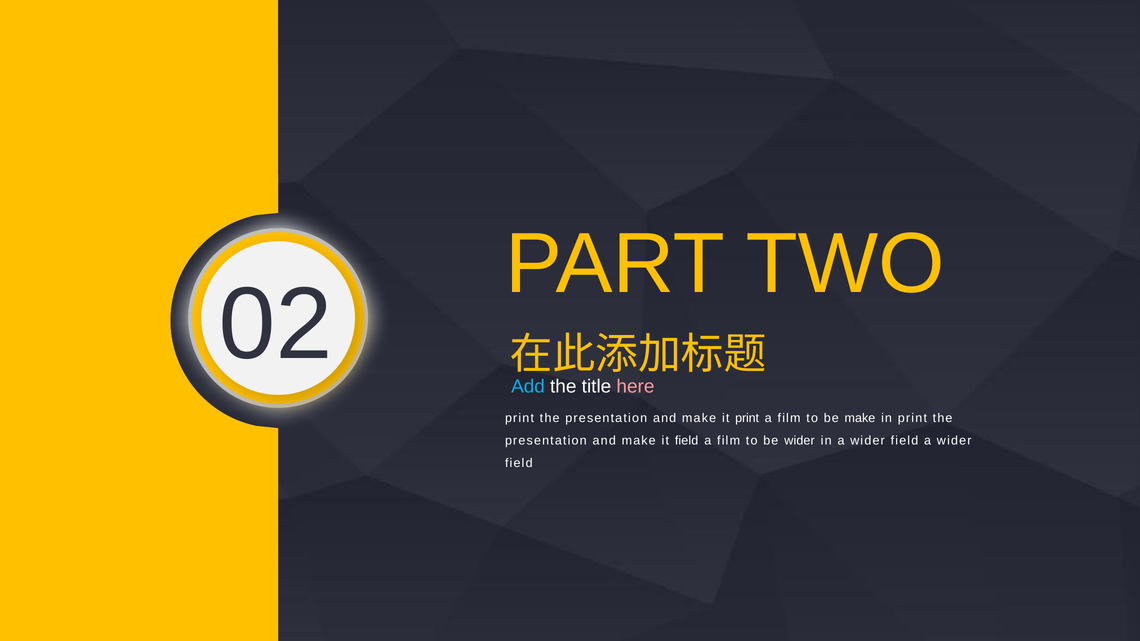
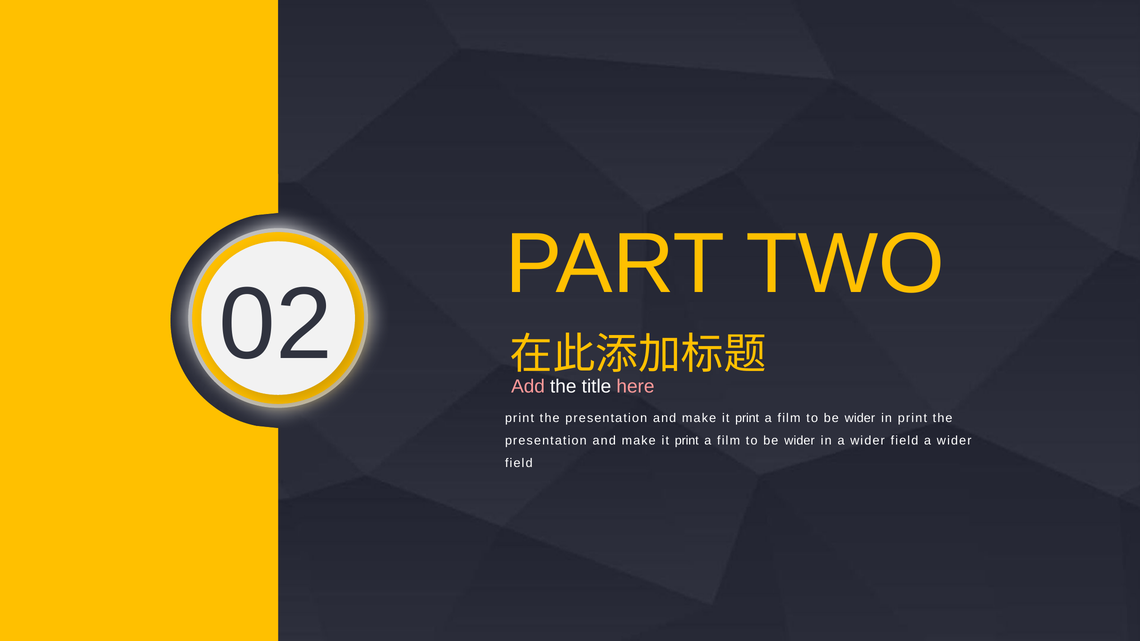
Add colour: light blue -> pink
make at (860, 418): make -> wider
field at (687, 441): field -> print
